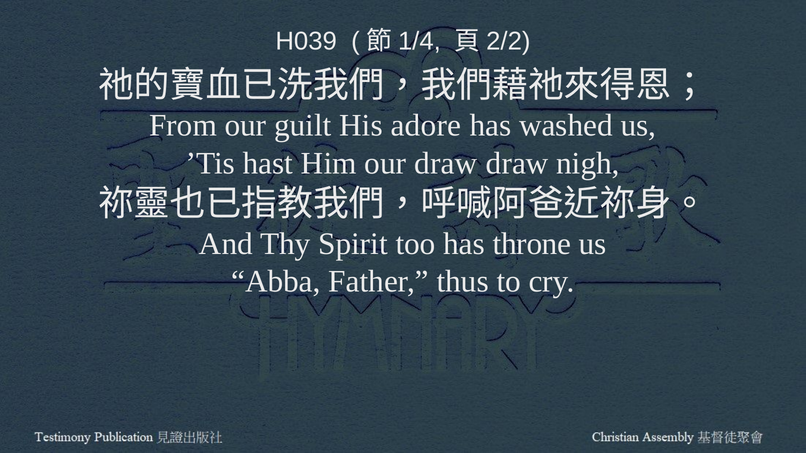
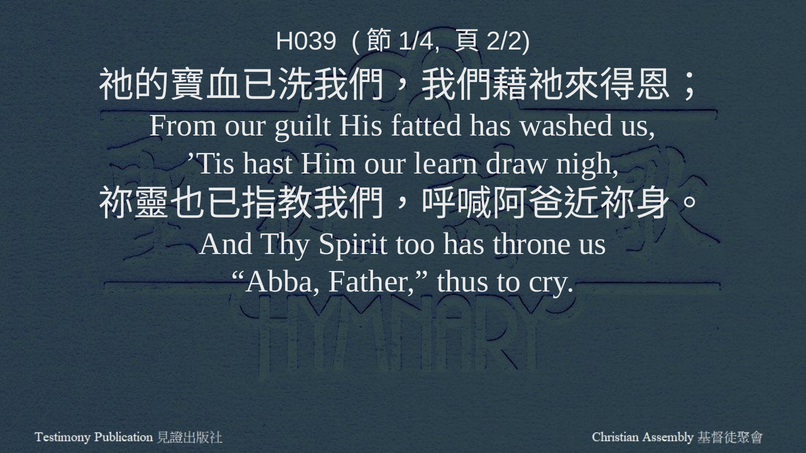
adore: adore -> fatted
our draw: draw -> learn
